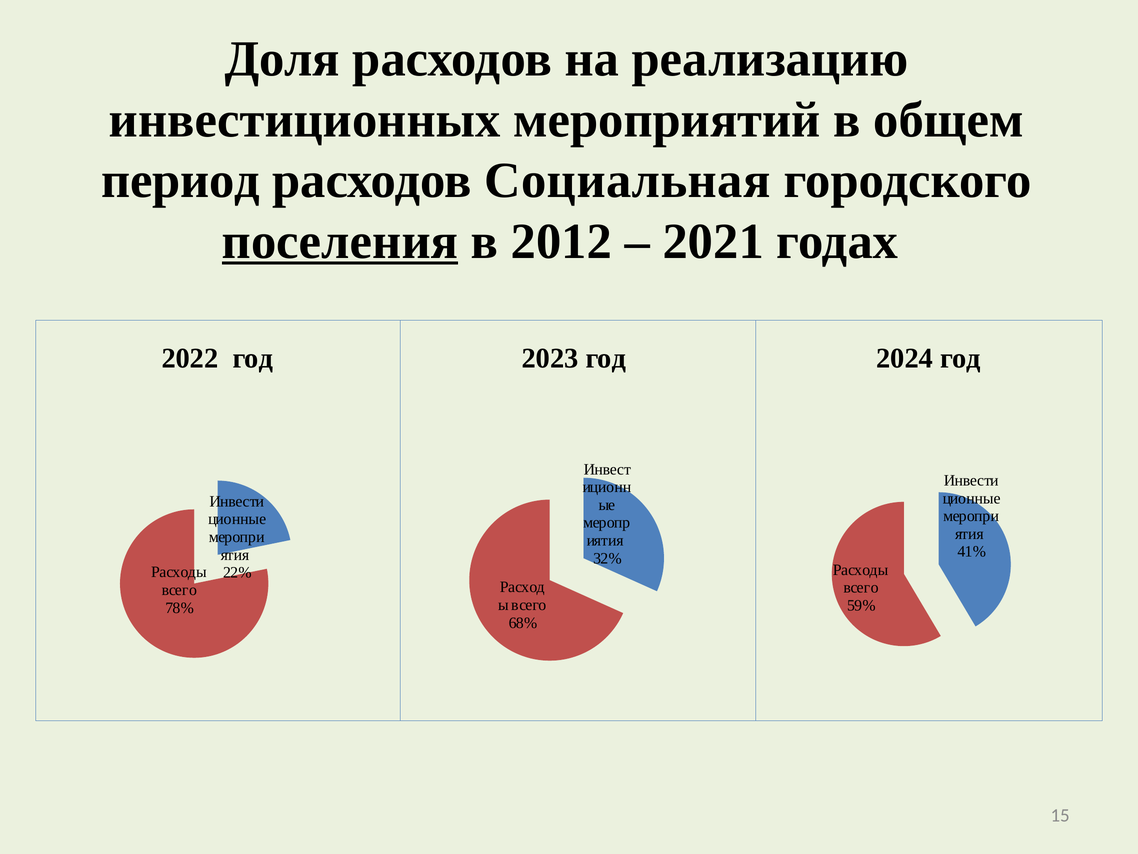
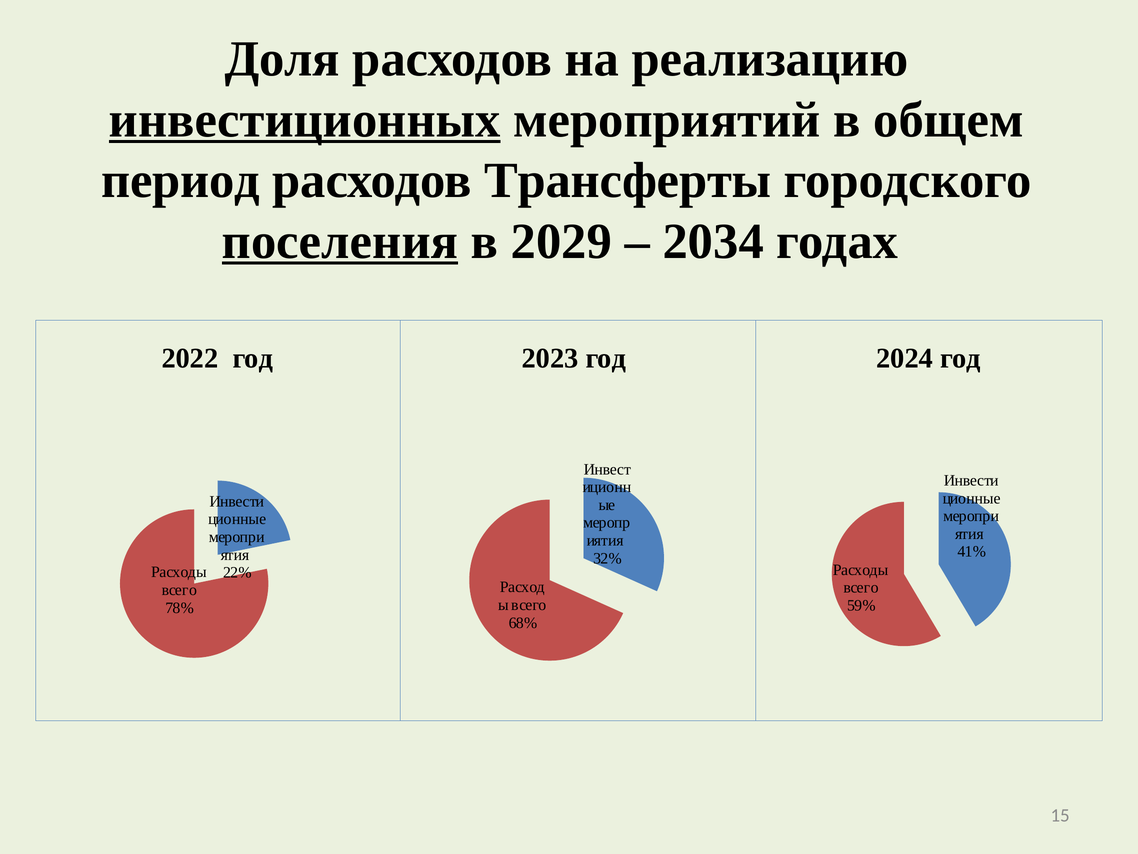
инвестиционных underline: none -> present
Социальная: Социальная -> Трансферты
2012: 2012 -> 2029
2021: 2021 -> 2034
